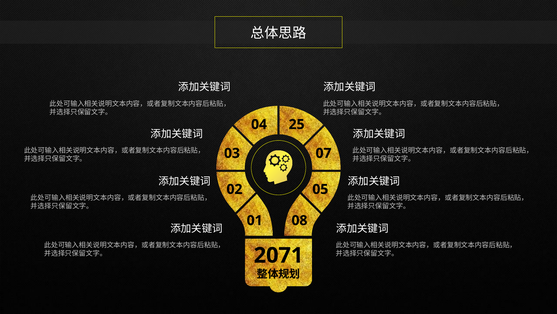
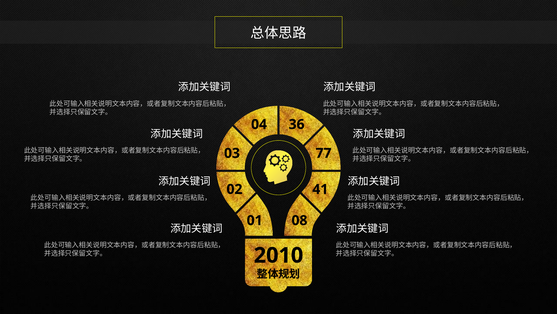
25: 25 -> 36
07: 07 -> 77
05: 05 -> 41
2071: 2071 -> 2010
